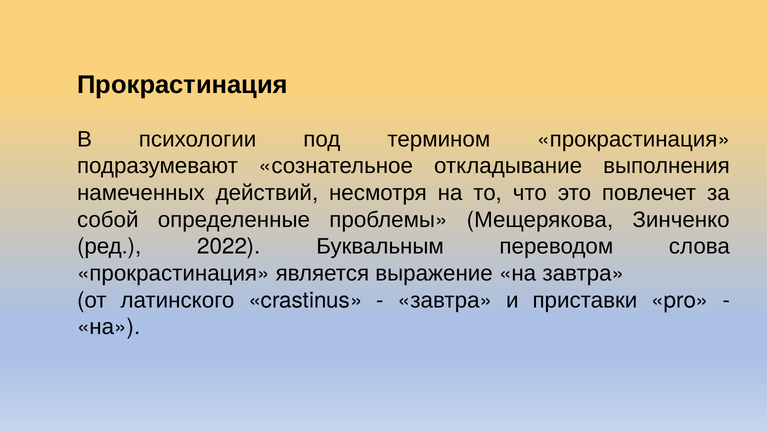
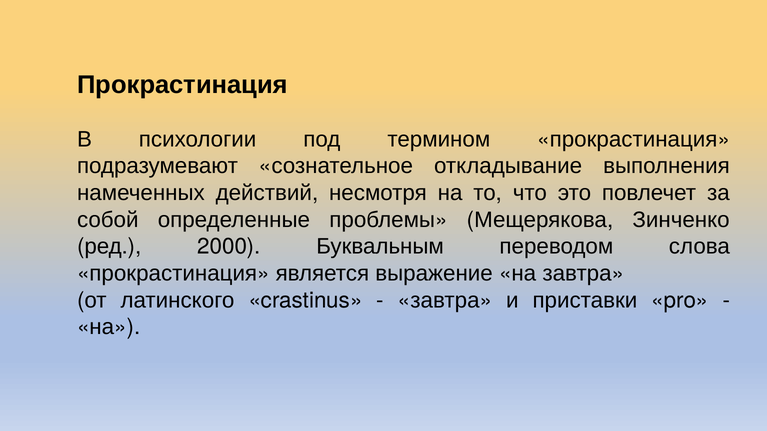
2022: 2022 -> 2000
